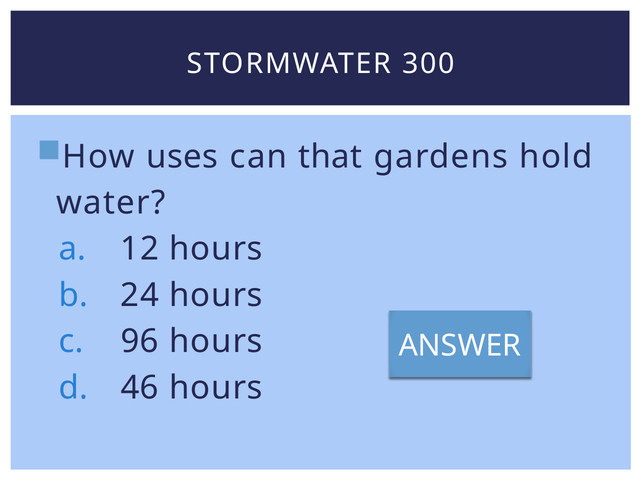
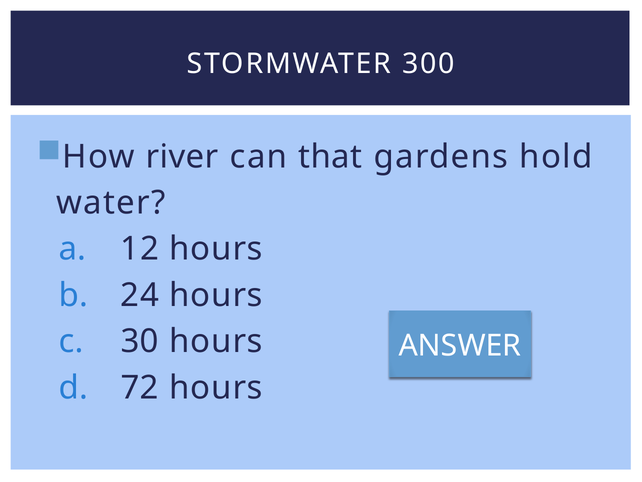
uses: uses -> river
96: 96 -> 30
46: 46 -> 72
